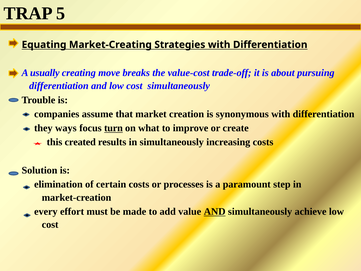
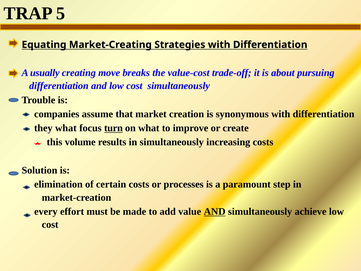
they ways: ways -> what
created: created -> volume
